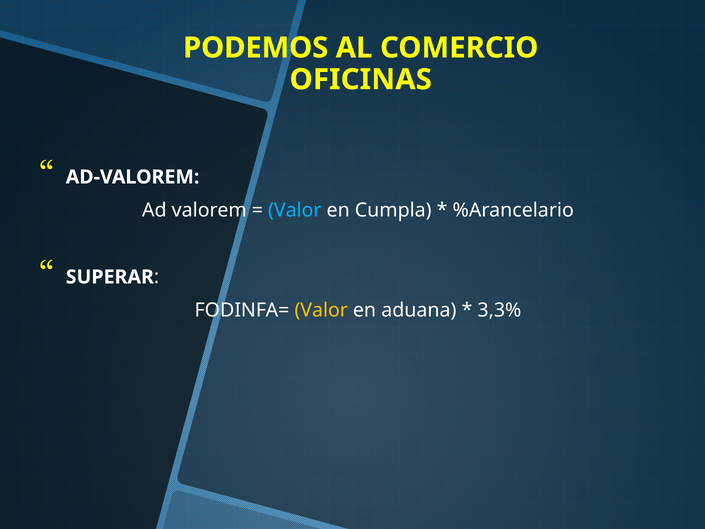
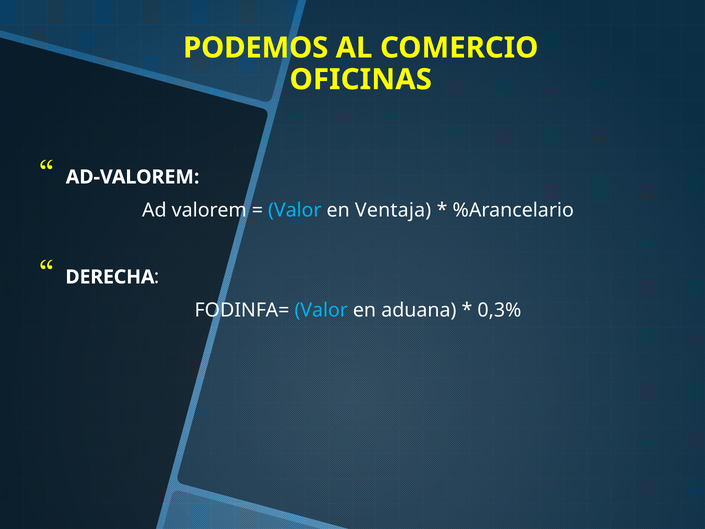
Cumpla: Cumpla -> Ventaja
SUPERAR: SUPERAR -> DERECHA
Valor at (321, 310) colour: yellow -> light blue
3,3%: 3,3% -> 0,3%
